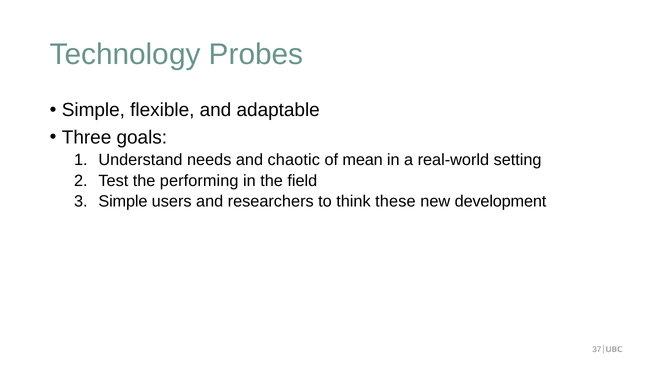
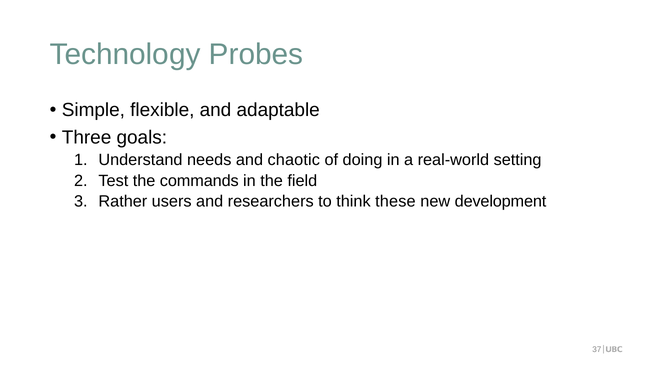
mean: mean -> doing
performing: performing -> commands
Simple at (123, 202): Simple -> Rather
